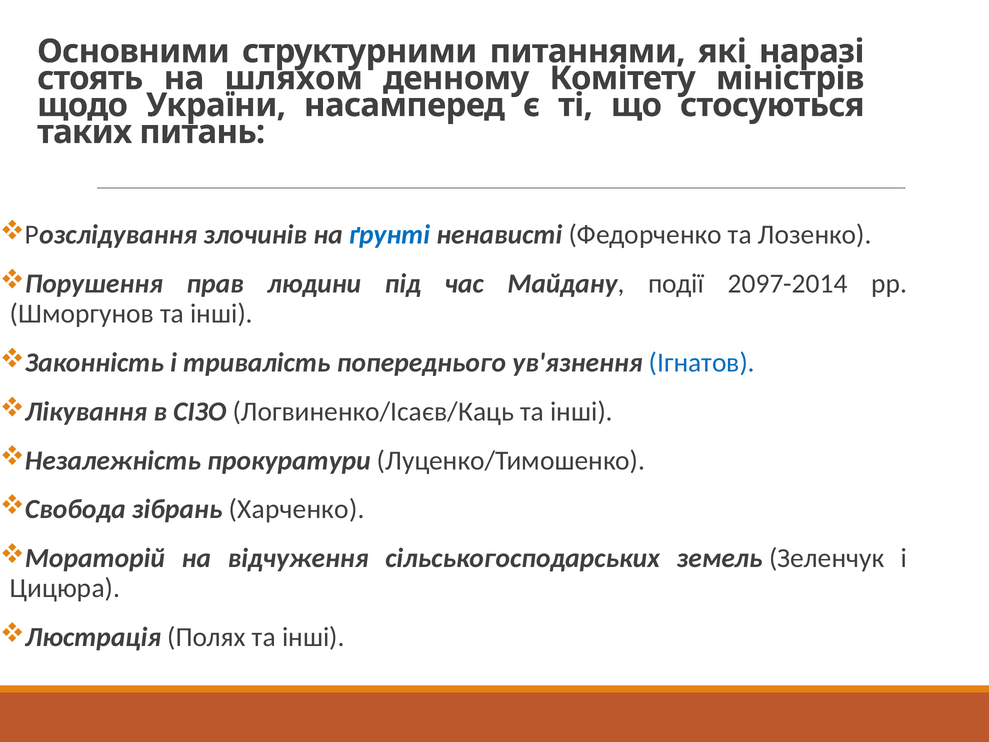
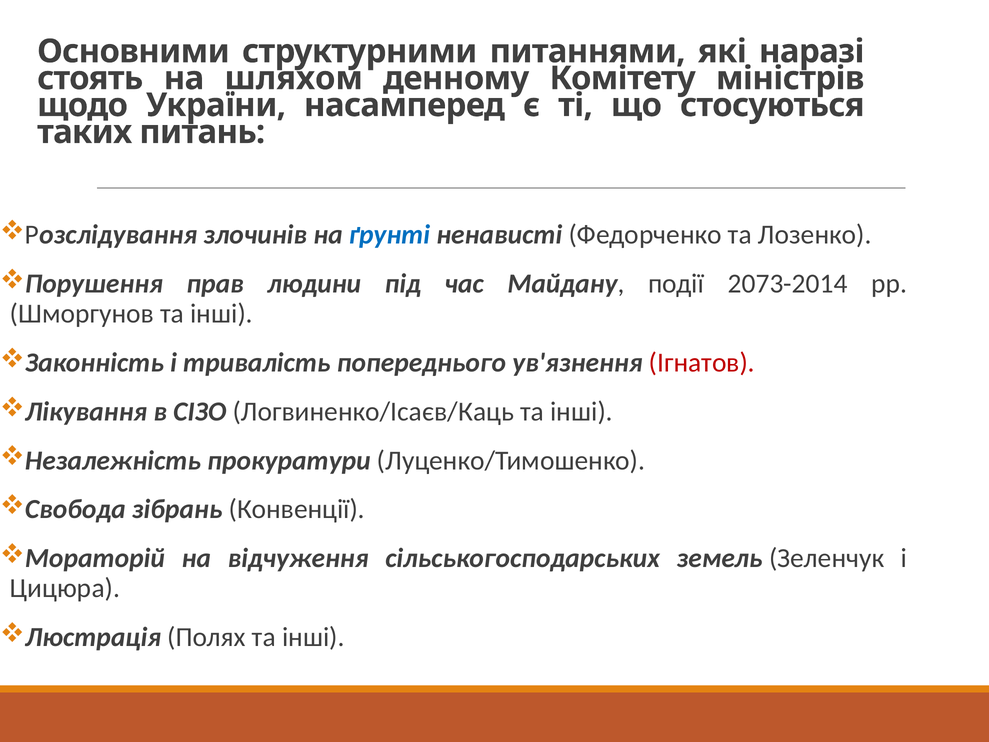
2097-2014: 2097-2014 -> 2073-2014
Ігнатов colour: blue -> red
Харченко: Харченко -> Конвенції
